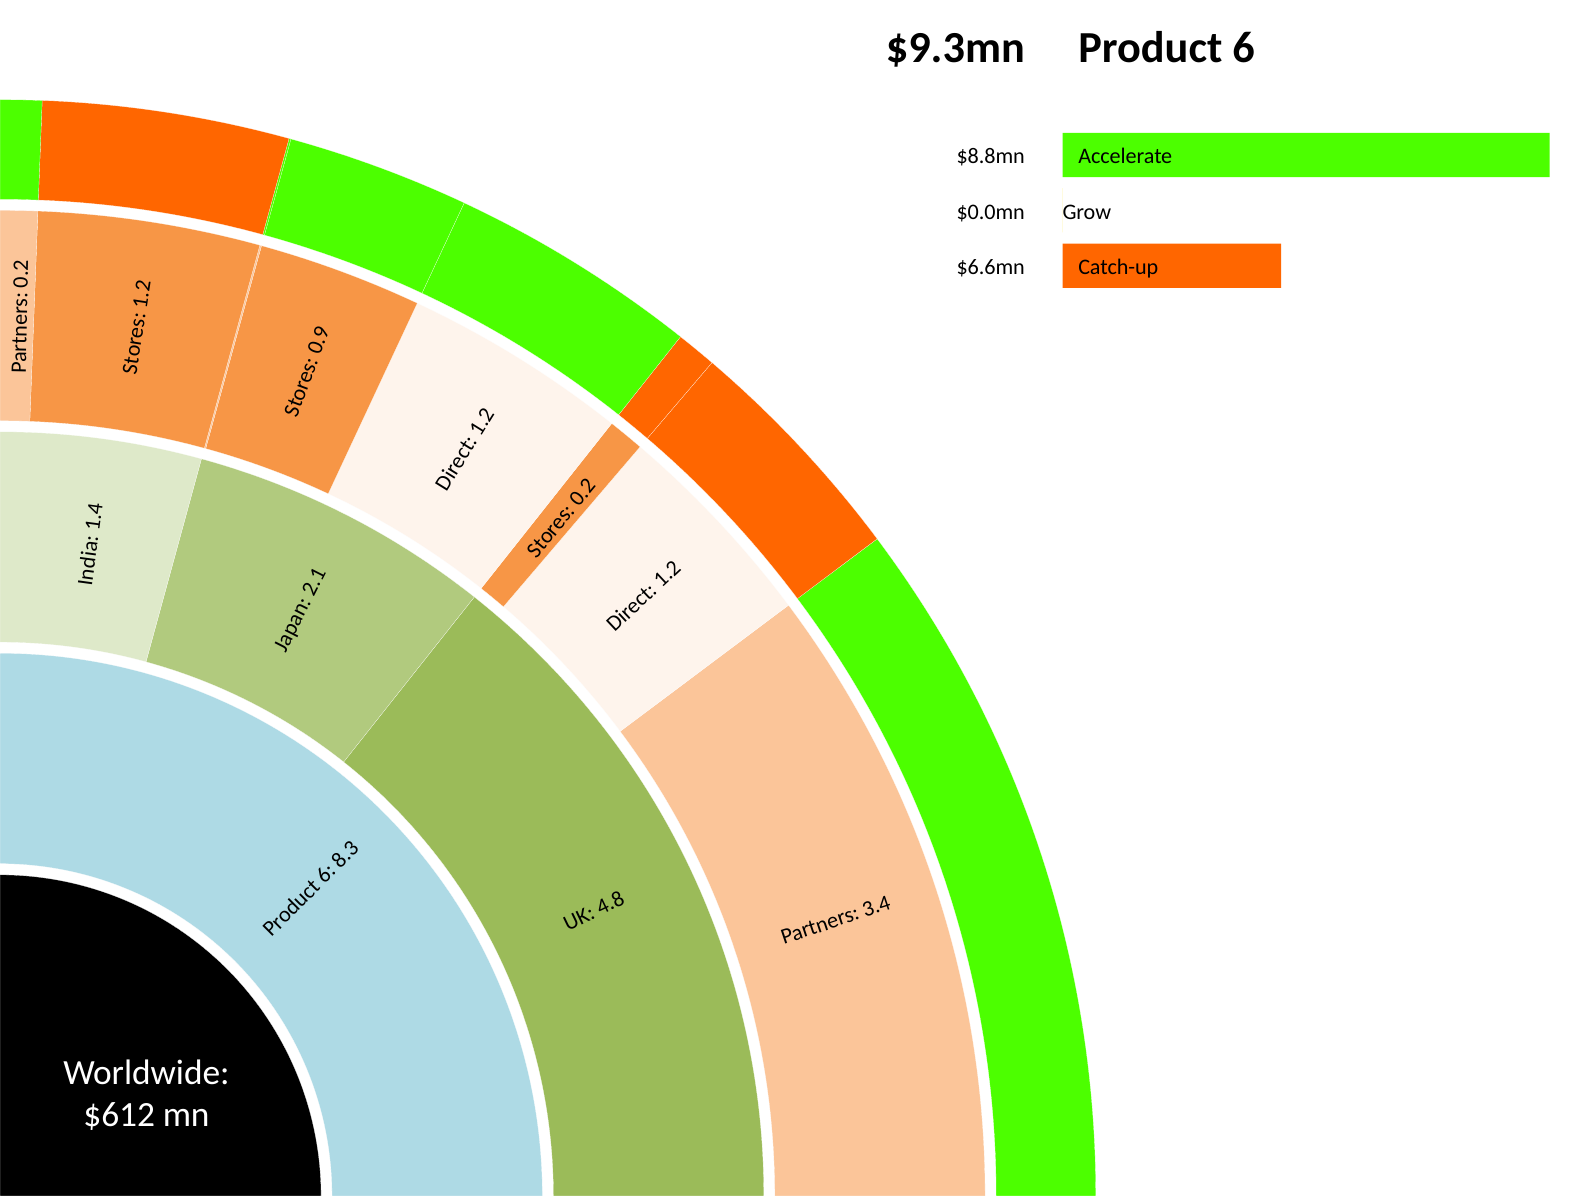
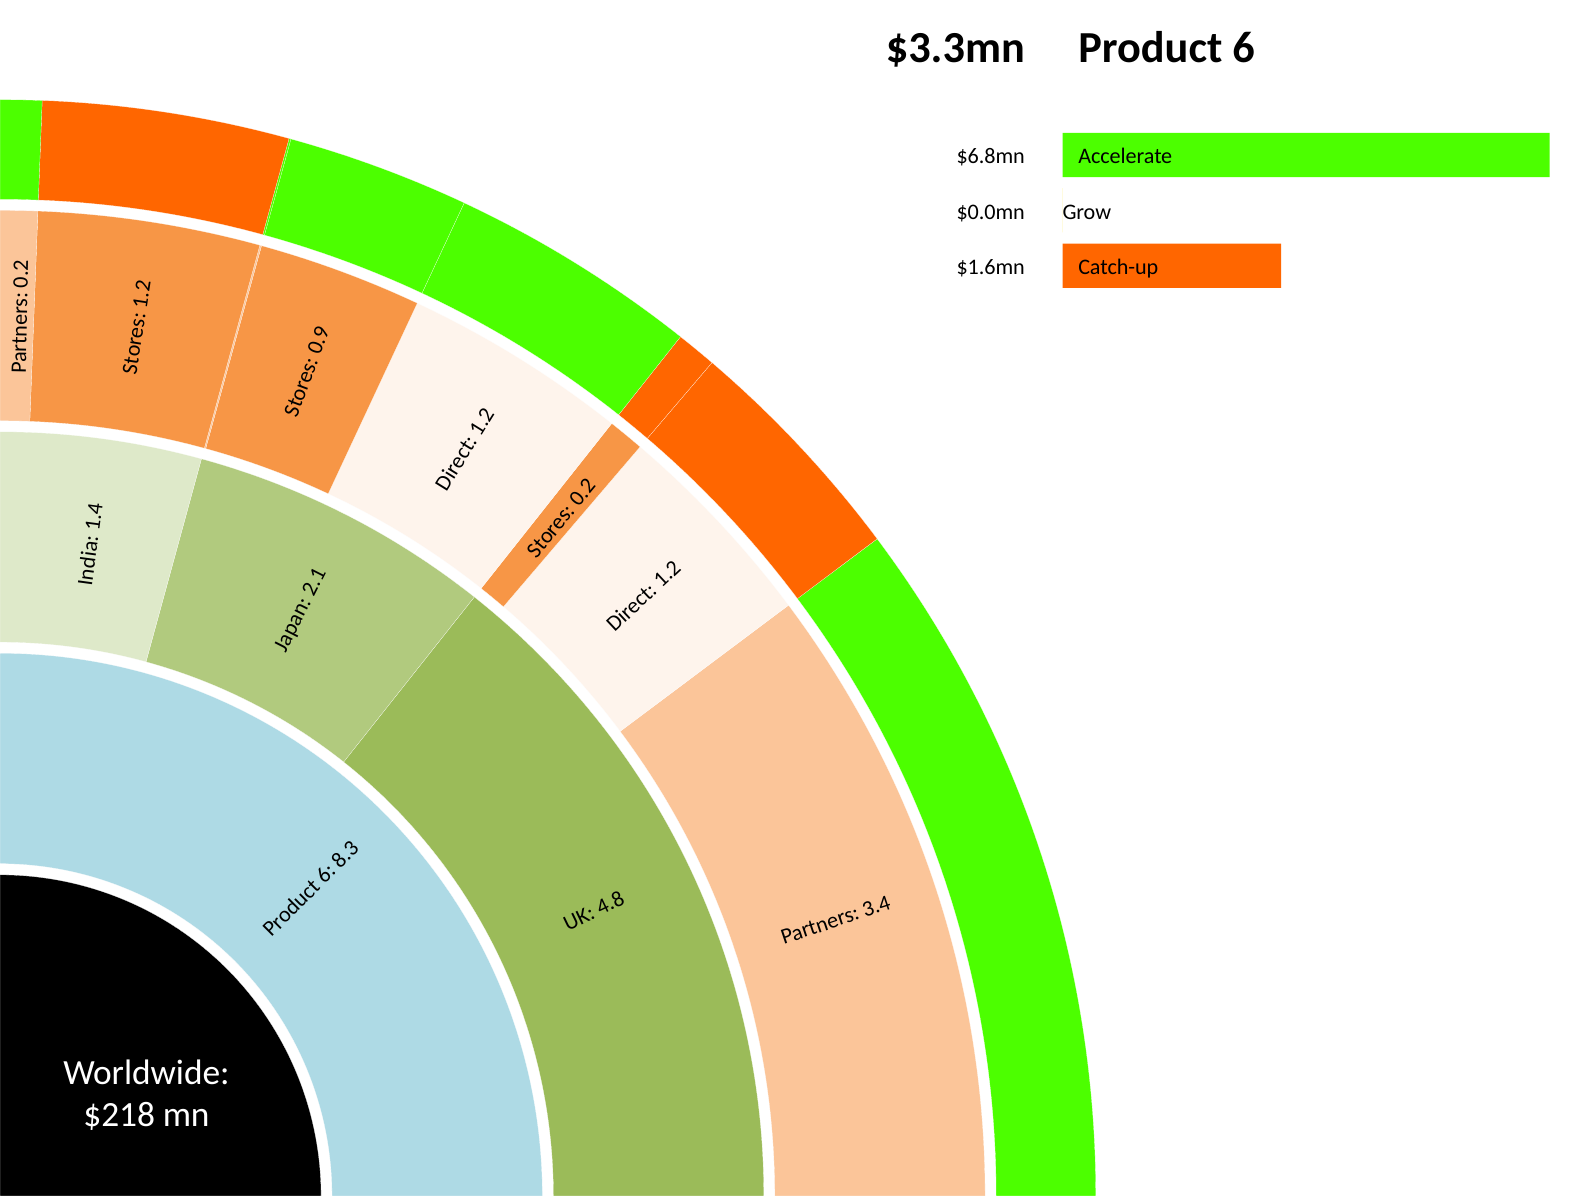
$9.3mn: $9.3mn -> $3.3mn
$8.8mn: $8.8mn -> $6.8mn
$6.6mn: $6.6mn -> $1.6mn
$612: $612 -> $218
